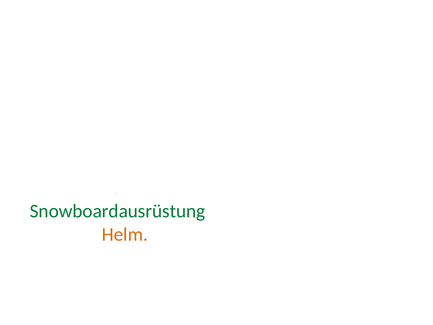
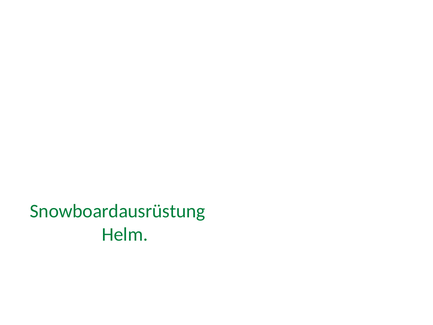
Helm at (125, 234) colour: orange -> green
